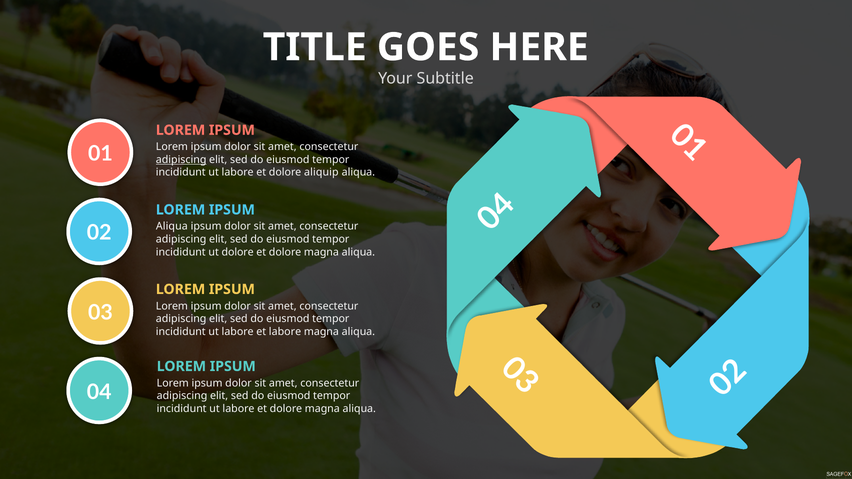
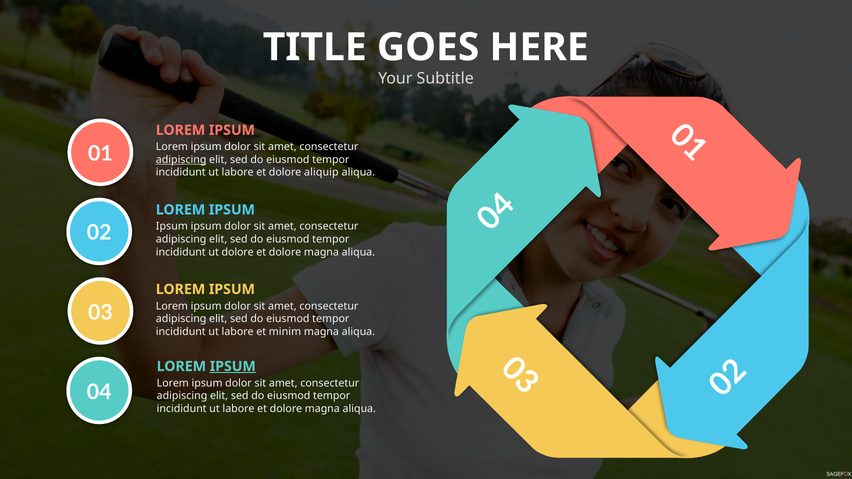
Aliqua at (172, 227): Aliqua -> Ipsum
et labore: labore -> minim
IPSUM at (233, 367) underline: none -> present
